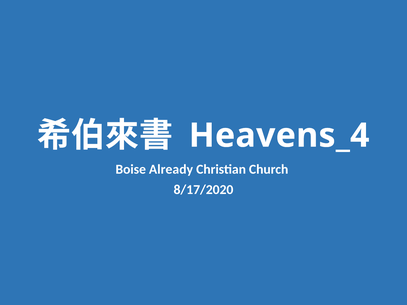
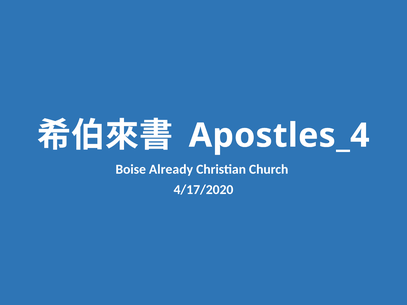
Heavens_4: Heavens_4 -> Apostles_4
8/17/2020: 8/17/2020 -> 4/17/2020
